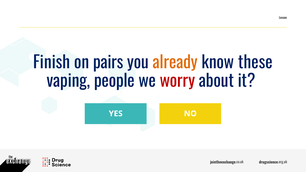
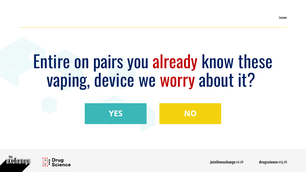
Finish: Finish -> Entire
already colour: orange -> red
people: people -> device
